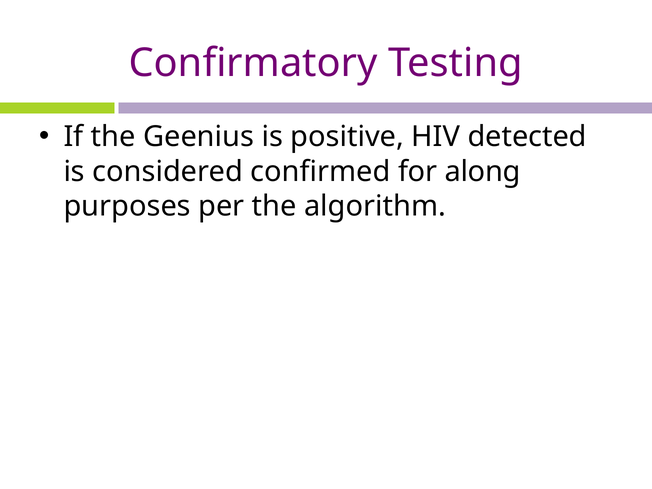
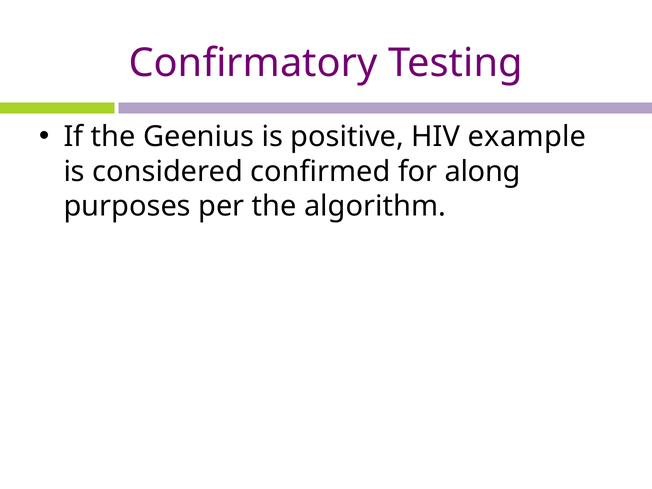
detected: detected -> example
